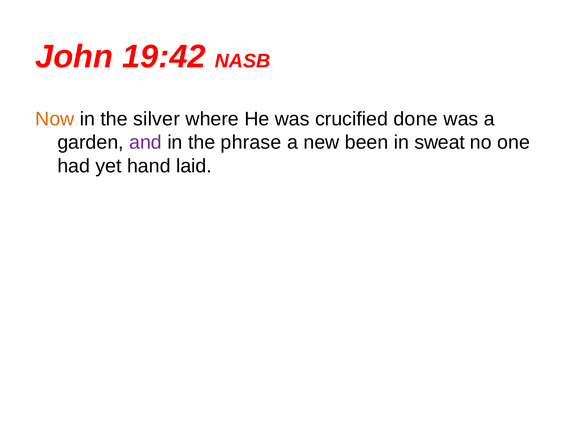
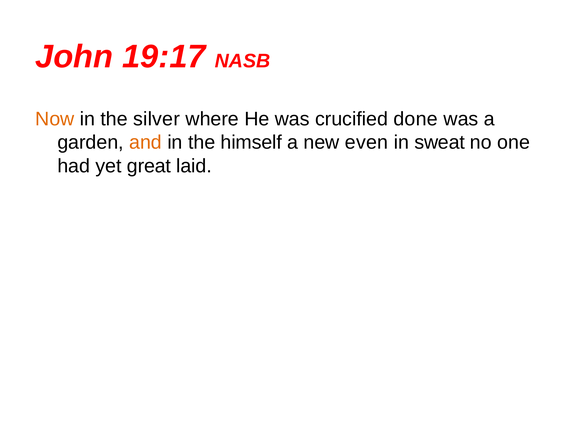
19:42: 19:42 -> 19:17
and colour: purple -> orange
phrase: phrase -> himself
been: been -> even
hand: hand -> great
